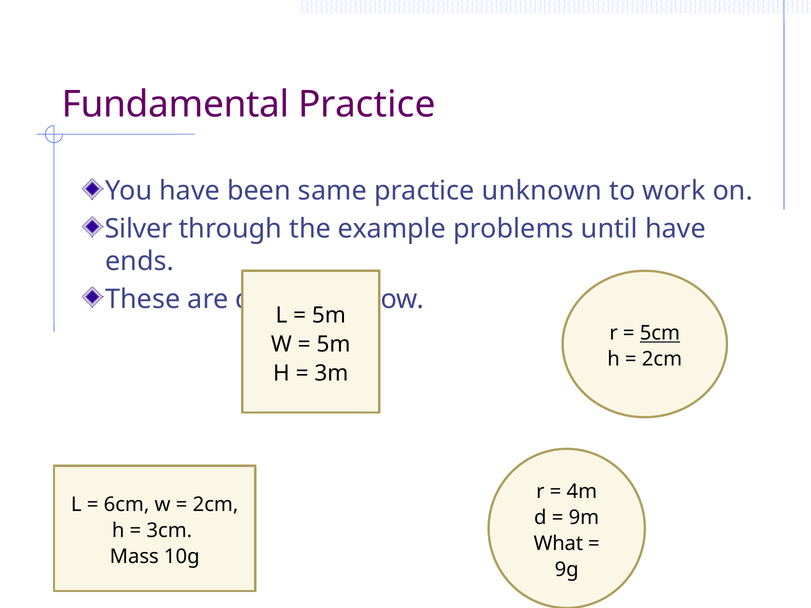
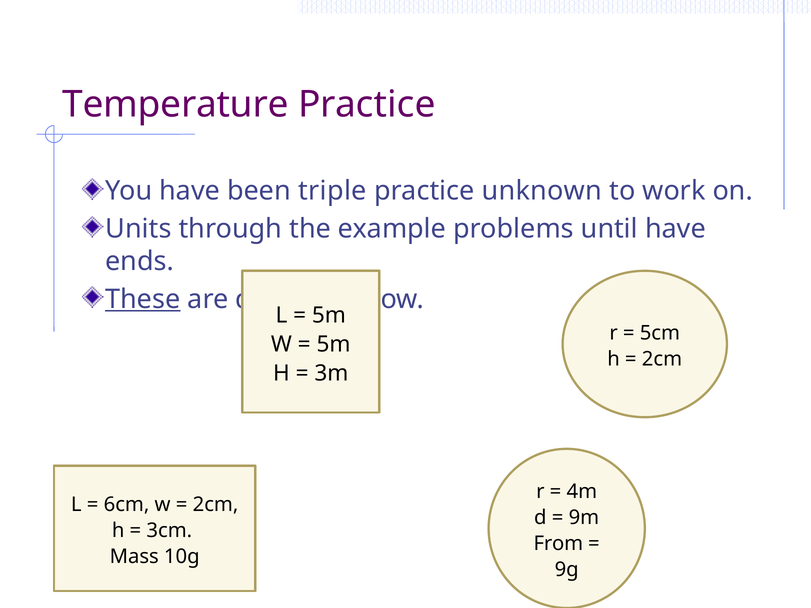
Fundamental: Fundamental -> Temperature
same: same -> triple
Silver: Silver -> Units
These underline: none -> present
5cm underline: present -> none
What: What -> From
